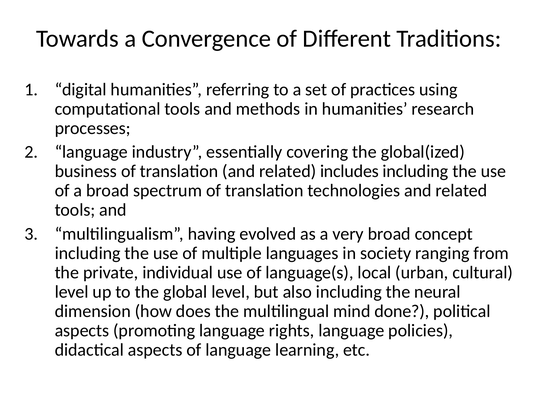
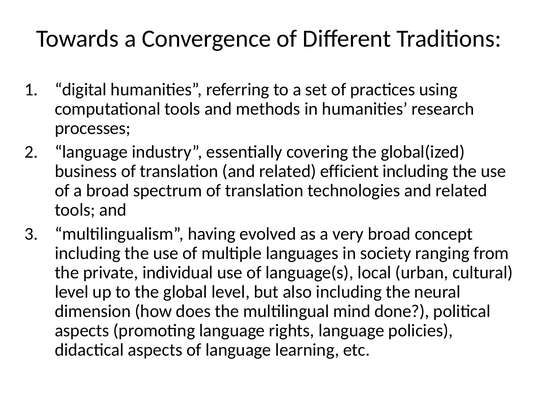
includes: includes -> efficient
